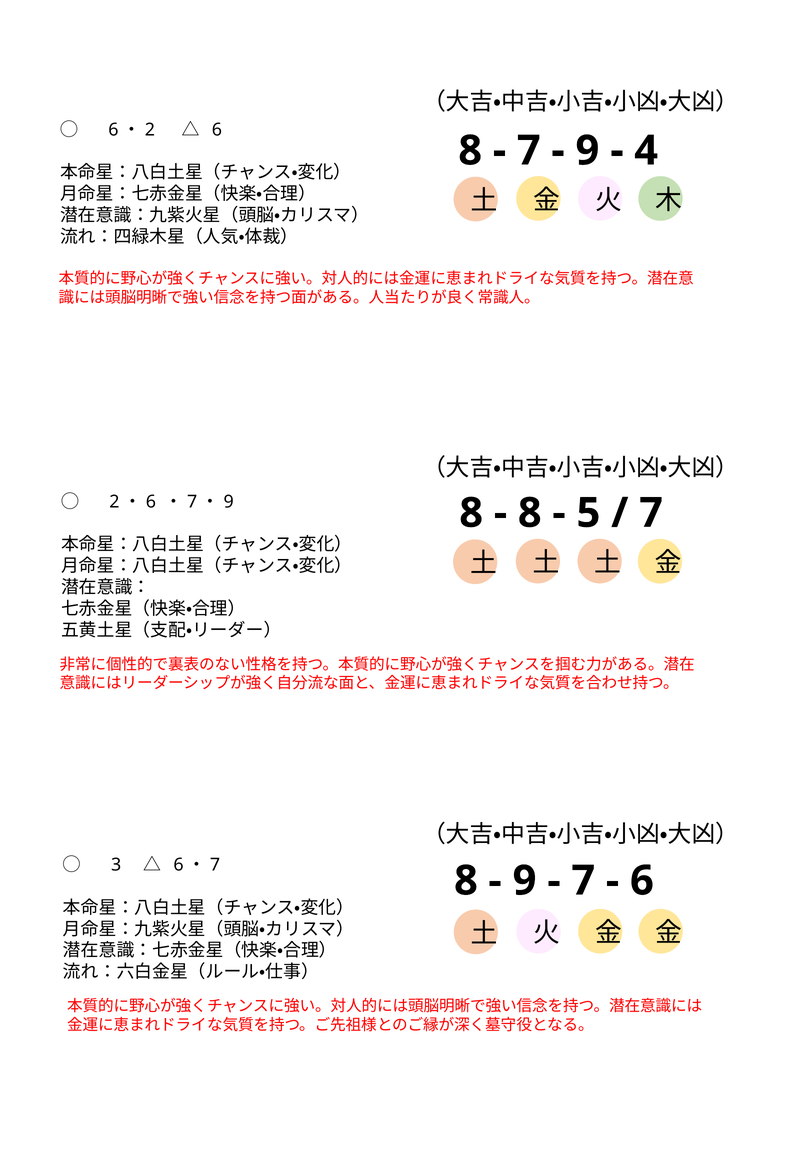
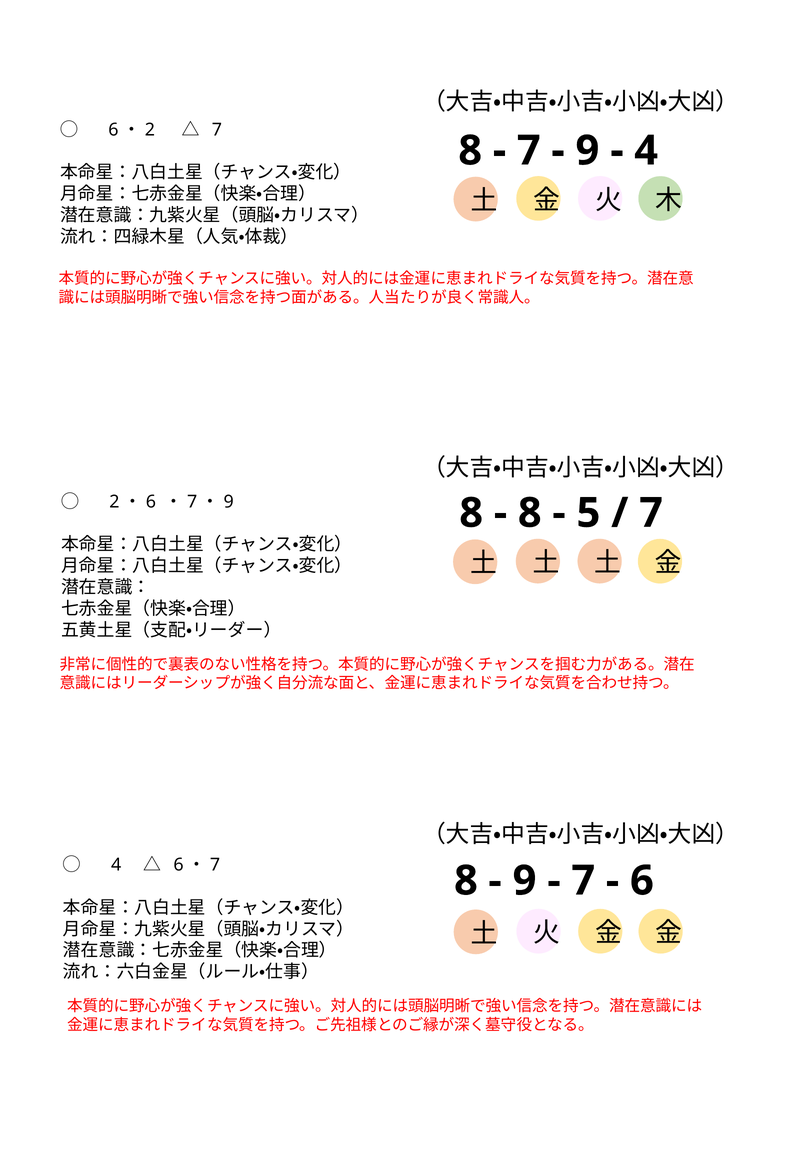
6 at (217, 130): 6 -> 7
3 at (116, 864): 3 -> 4
